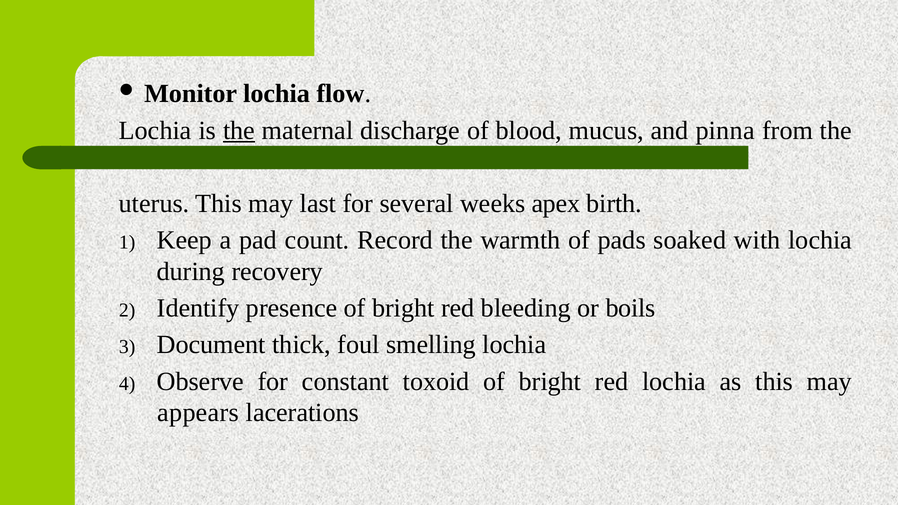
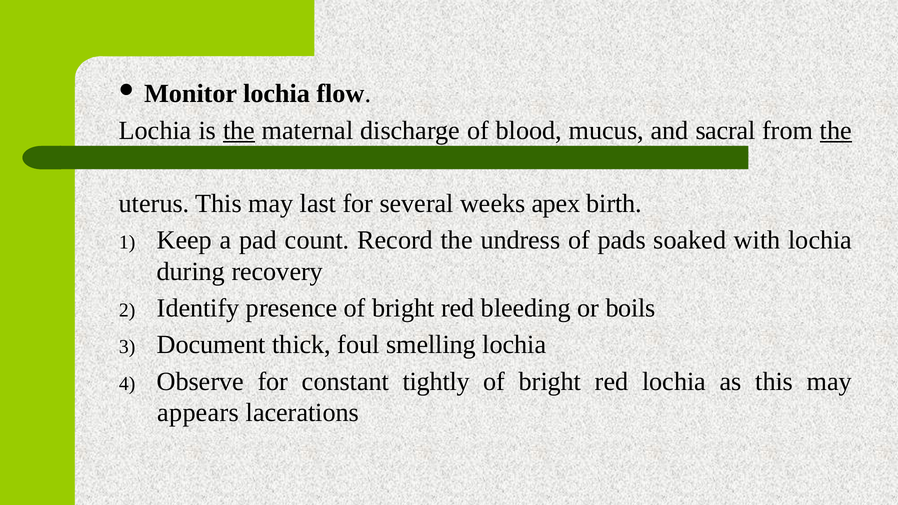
pinna: pinna -> sacral
the at (836, 130) underline: none -> present
warmth: warmth -> undress
toxoid: toxoid -> tightly
